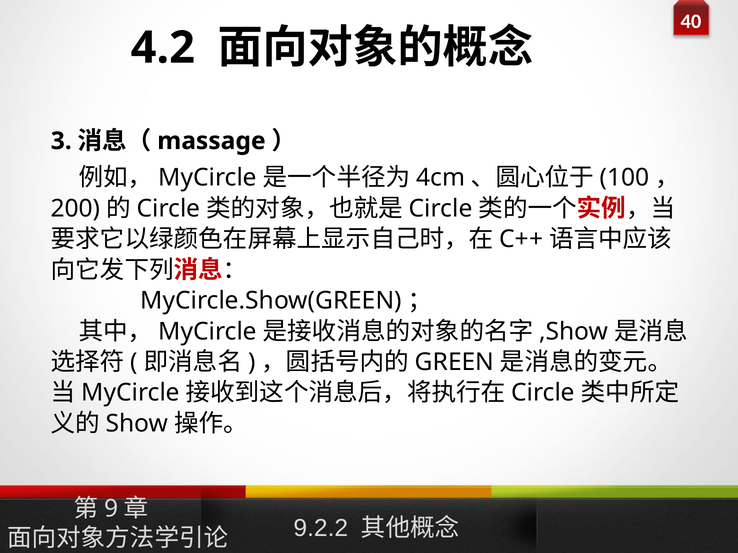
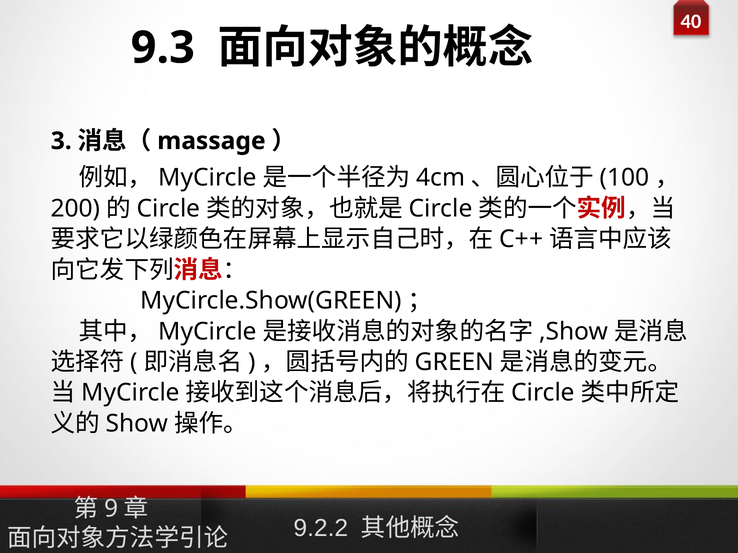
4.2: 4.2 -> 9.3
